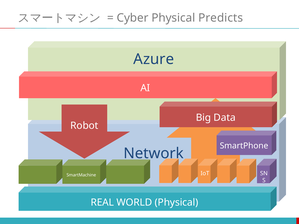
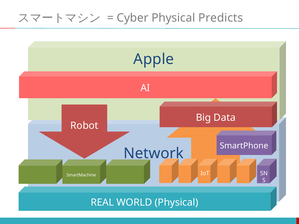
Azure: Azure -> Apple
